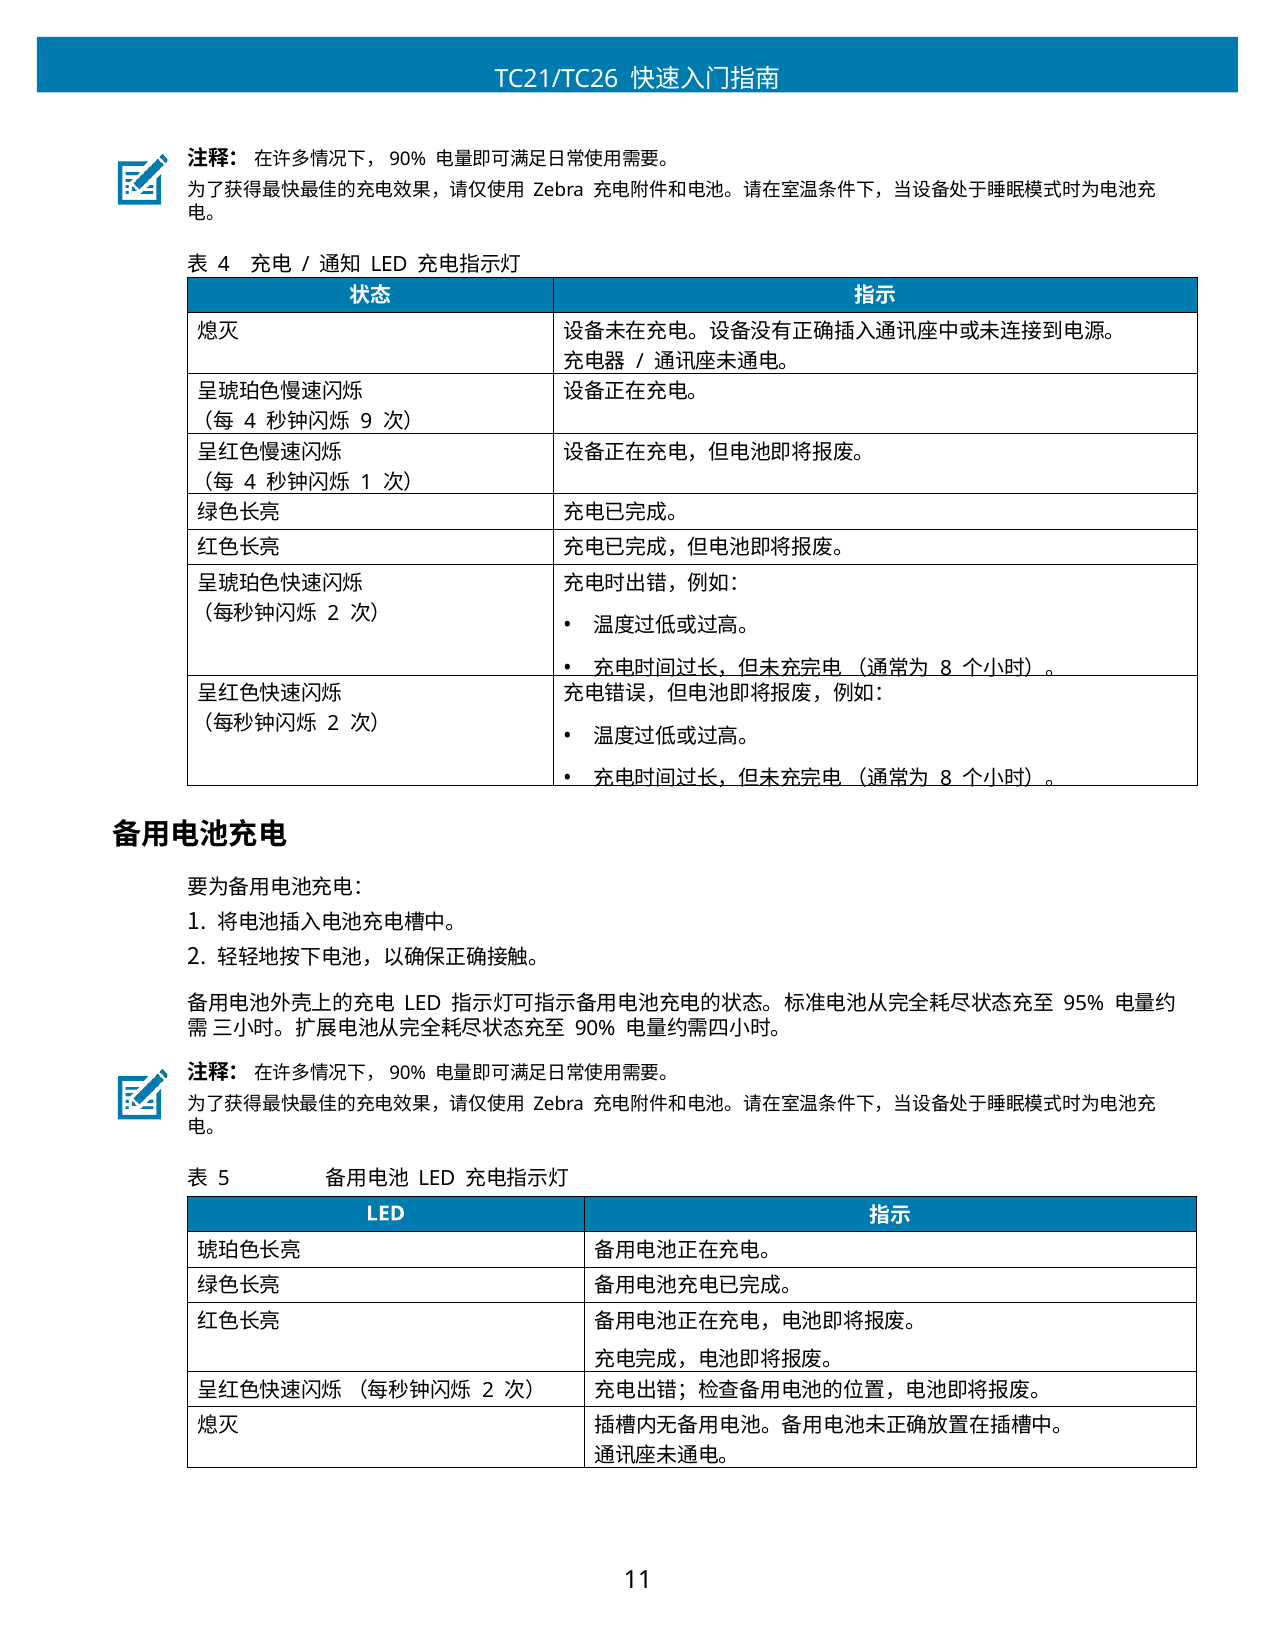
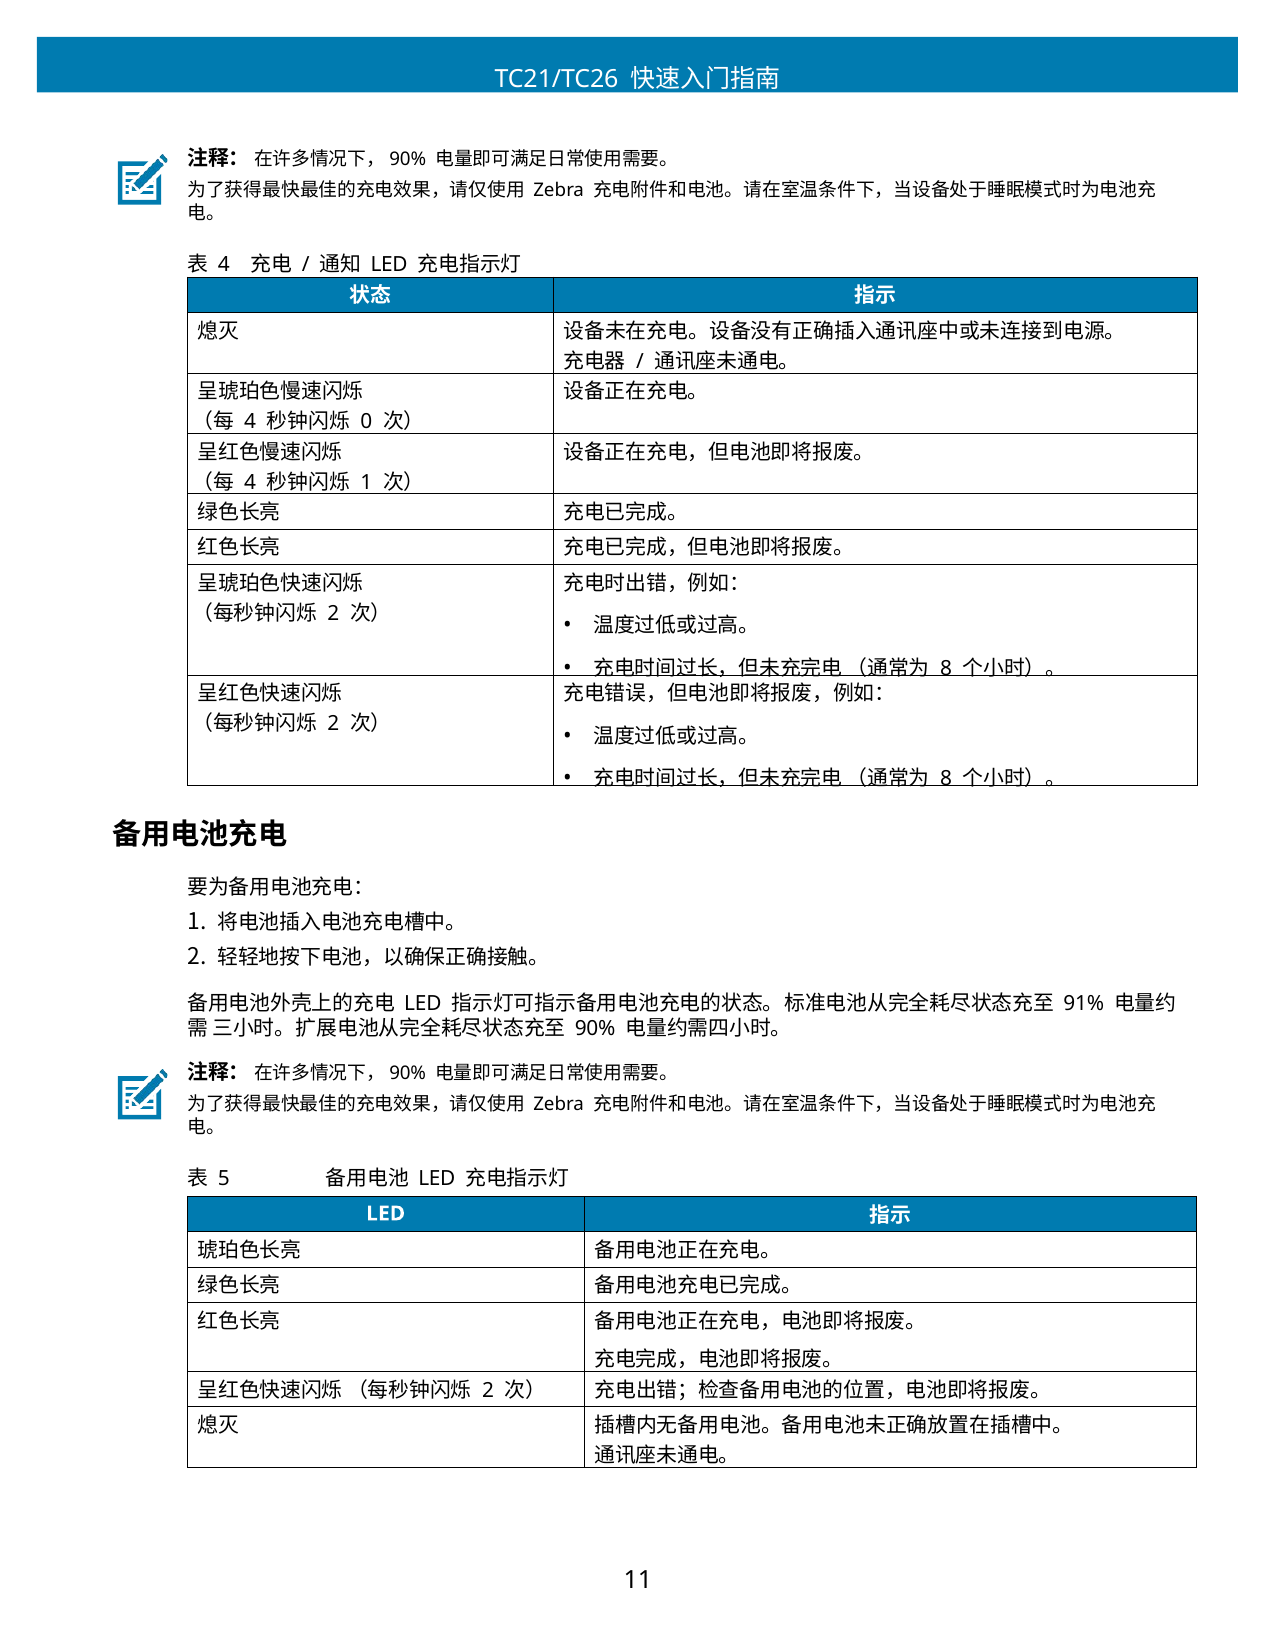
9: 9 -> 0
95%: 95% -> 91%
